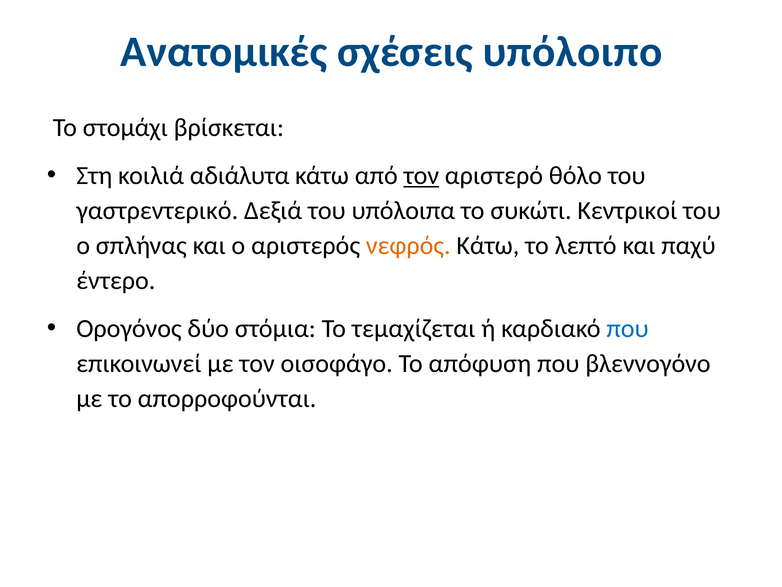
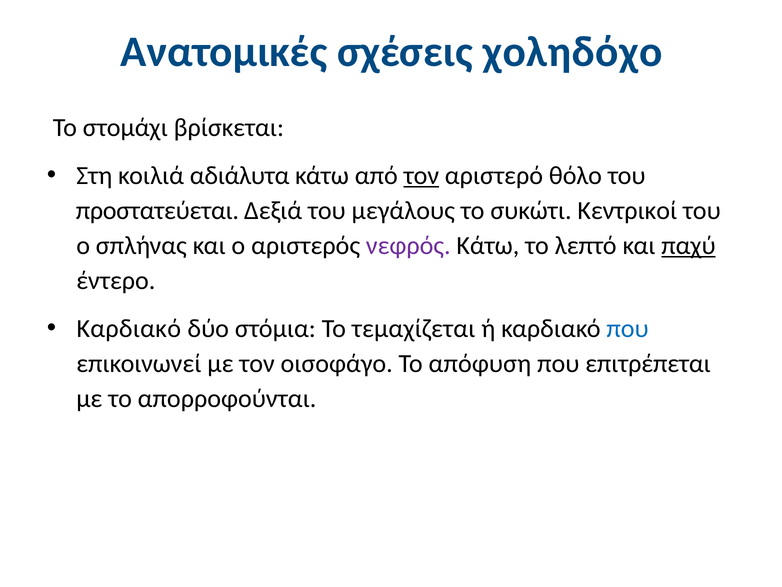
υπόλοιπο: υπόλοιπο -> χοληδόχο
γαστρεντερικό: γαστρεντερικό -> προστατεύεται
υπόλοιπα: υπόλοιπα -> μεγάλους
νεφρός colour: orange -> purple
παχύ underline: none -> present
Ορογόνος at (129, 329): Ορογόνος -> Καρδιακό
βλεννογόνο: βλεννογόνο -> επιτρέπεται
